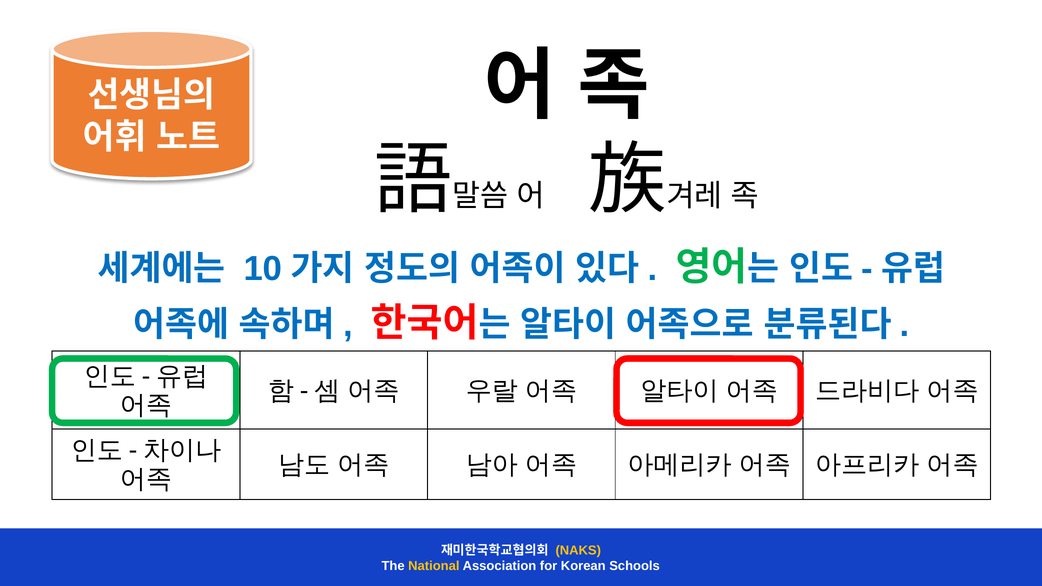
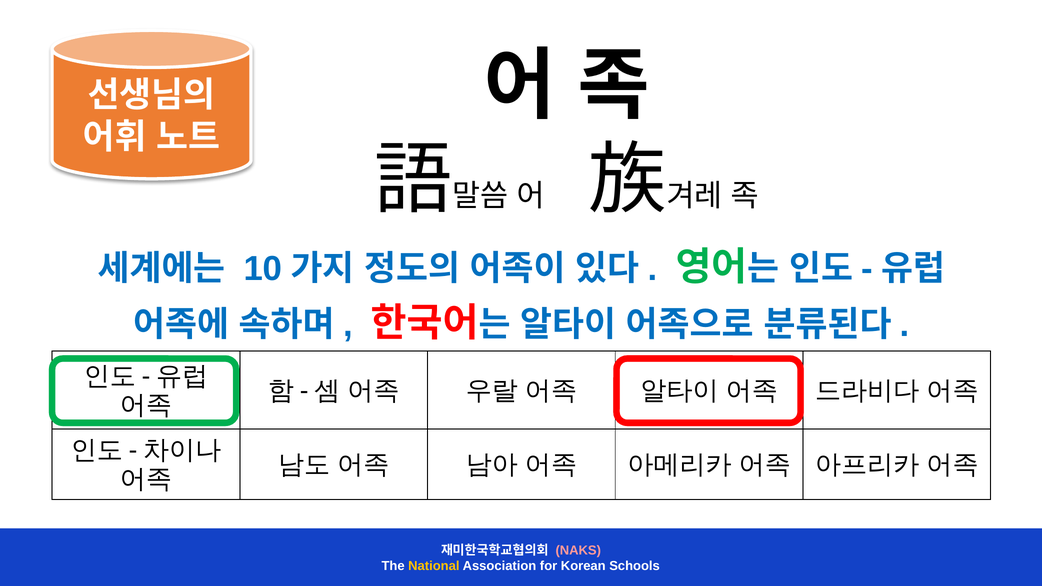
NAKS colour: yellow -> pink
